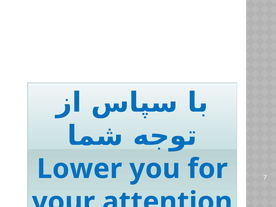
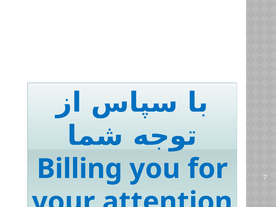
Lower: Lower -> Billing
